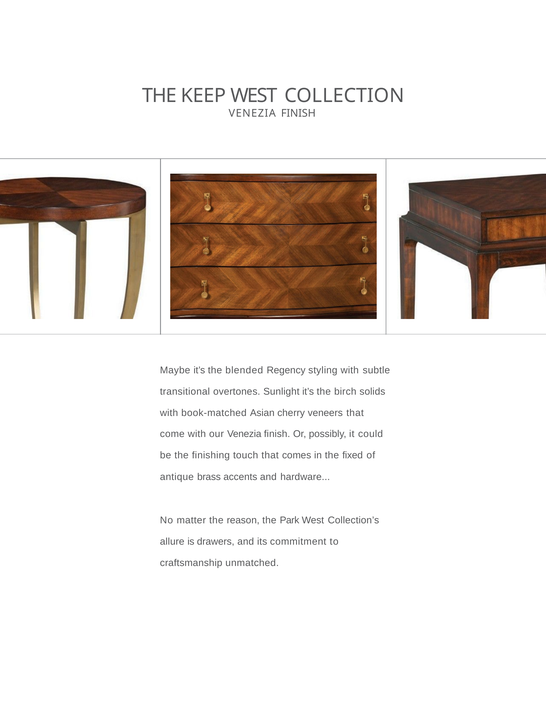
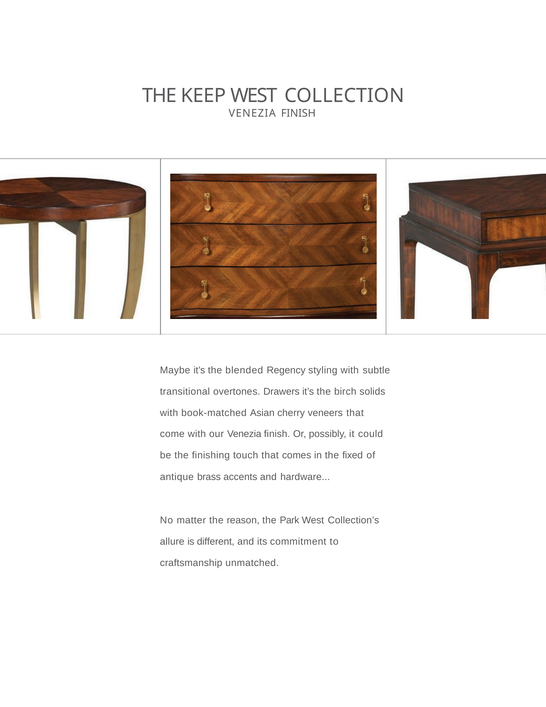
Sunlight: Sunlight -> Drawers
drawers: drawers -> different
